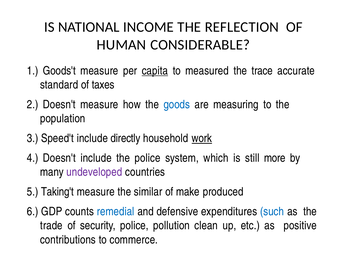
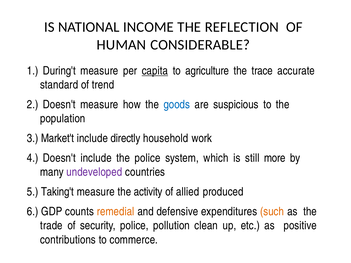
Goods't: Goods't -> During't
measured: measured -> agriculture
taxes: taxes -> trend
measuring: measuring -> suspicious
Speed't: Speed't -> Market't
work underline: present -> none
similar: similar -> activity
make: make -> allied
remedial colour: blue -> orange
such colour: blue -> orange
